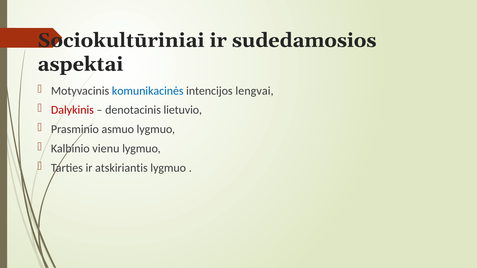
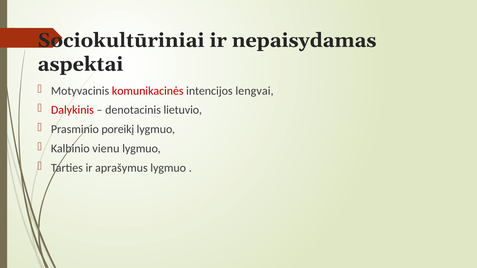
sudedamosios: sudedamosios -> nepaisydamas
komunikacinės colour: blue -> red
asmuo: asmuo -> poreikį
atskiriantis: atskiriantis -> aprašymus
